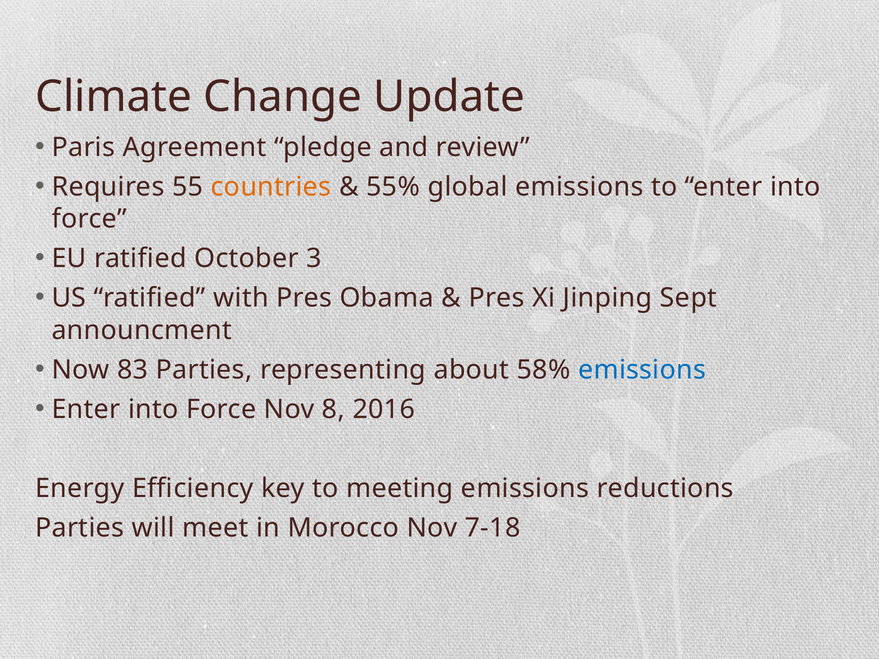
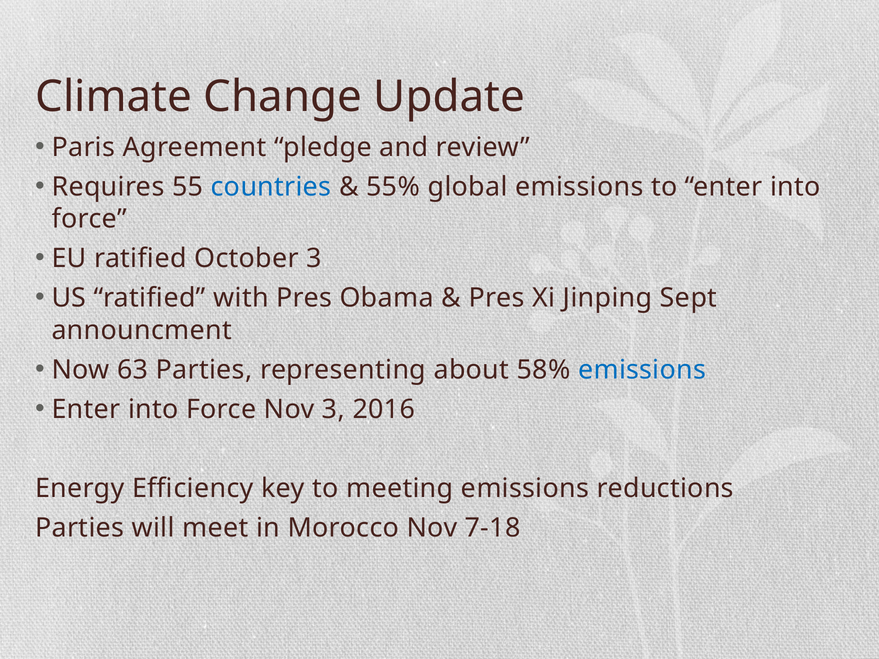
countries colour: orange -> blue
83: 83 -> 63
Nov 8: 8 -> 3
